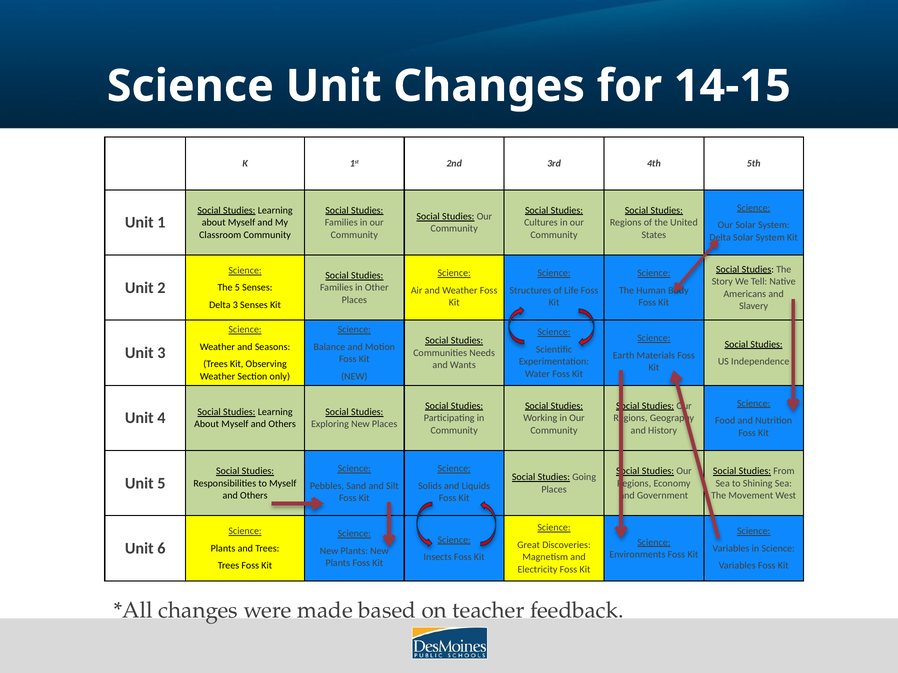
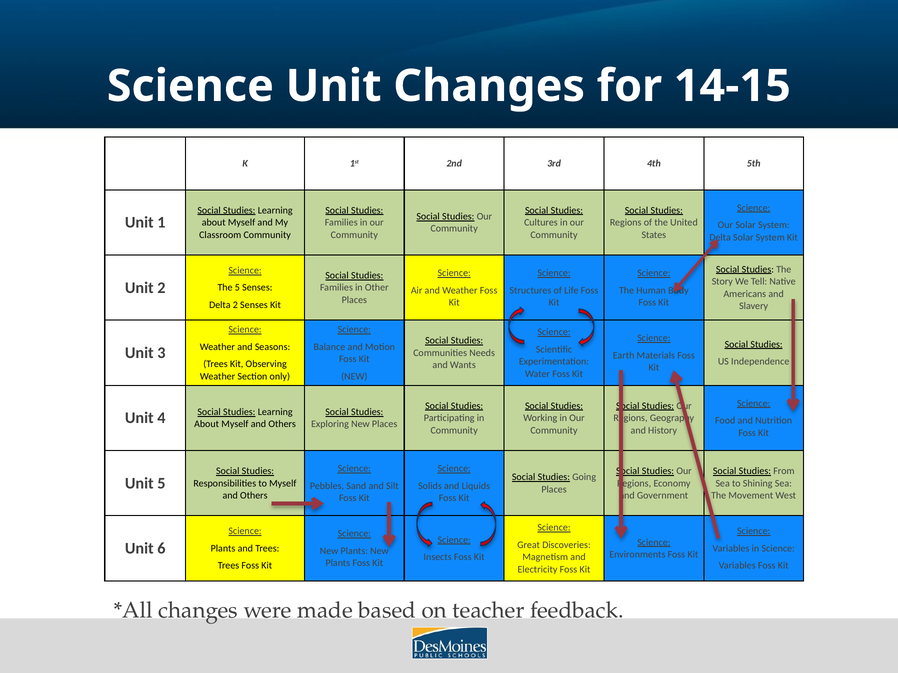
Delta 3: 3 -> 2
